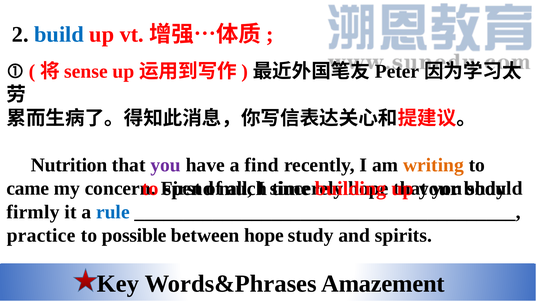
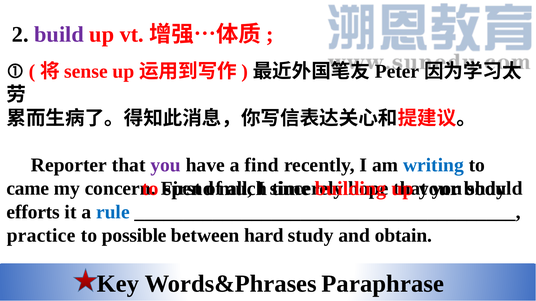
build colour: blue -> purple
Nutrition: Nutrition -> Reporter
writing colour: orange -> blue
firmly: firmly -> efforts
between hope: hope -> hard
spirits: spirits -> obtain
Amazement: Amazement -> Paraphrase
